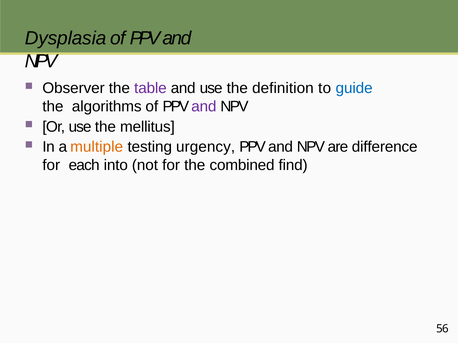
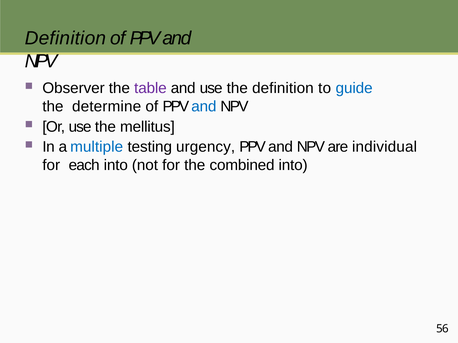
Dysplasia at (66, 38): Dysplasia -> Definition
algorithms: algorithms -> determine
and at (204, 107) colour: purple -> blue
multiple colour: orange -> blue
difference: difference -> individual
combined find: find -> into
